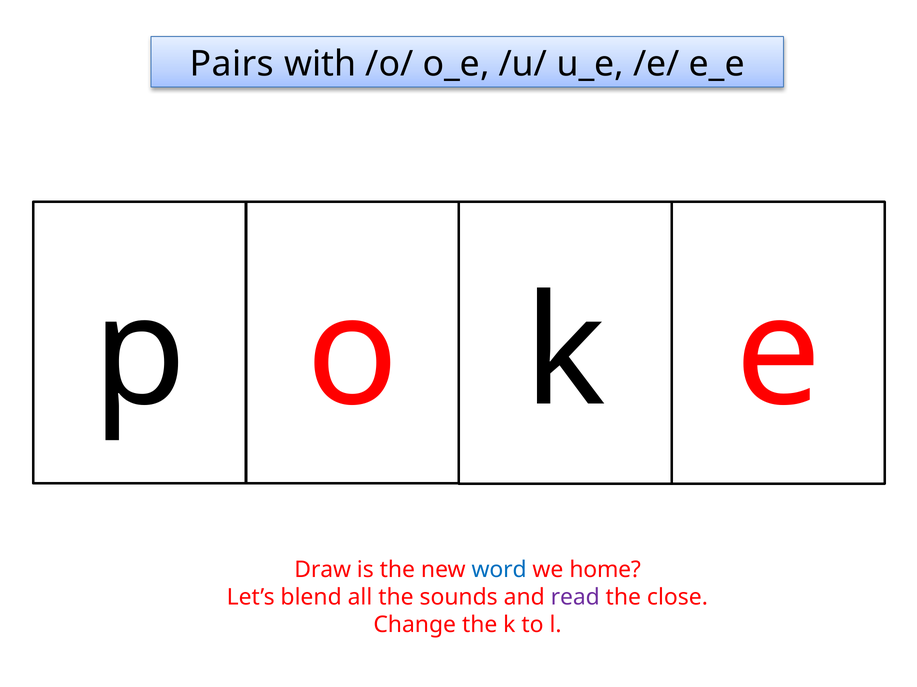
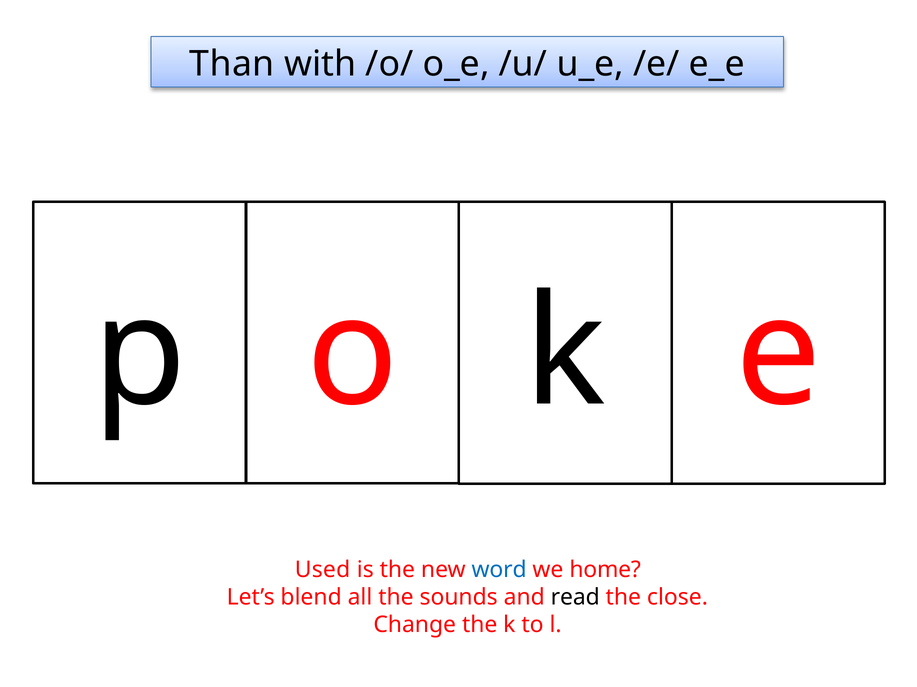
Pairs: Pairs -> Than
Draw: Draw -> Used
read colour: purple -> black
